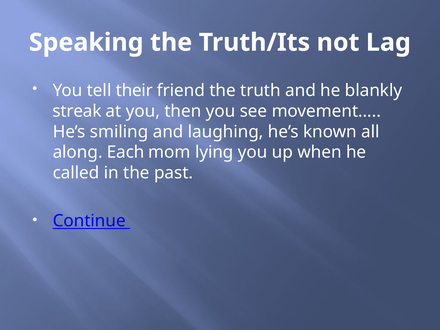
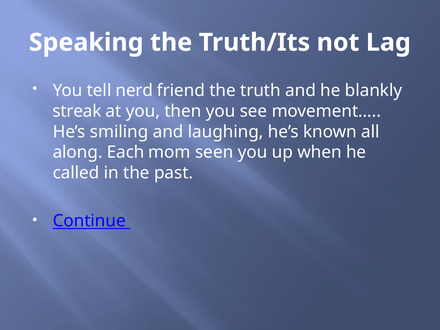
their: their -> nerd
lying: lying -> seen
